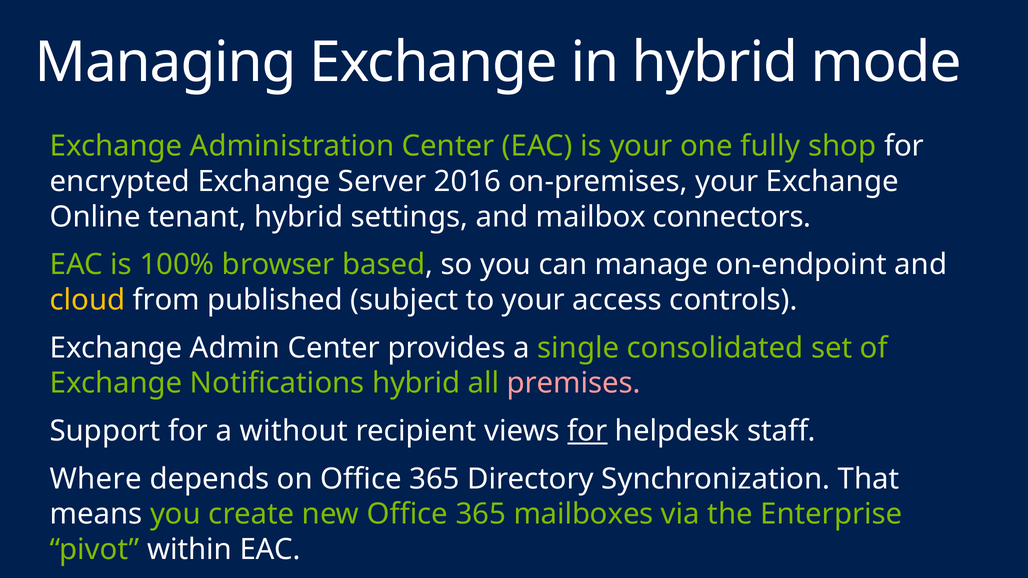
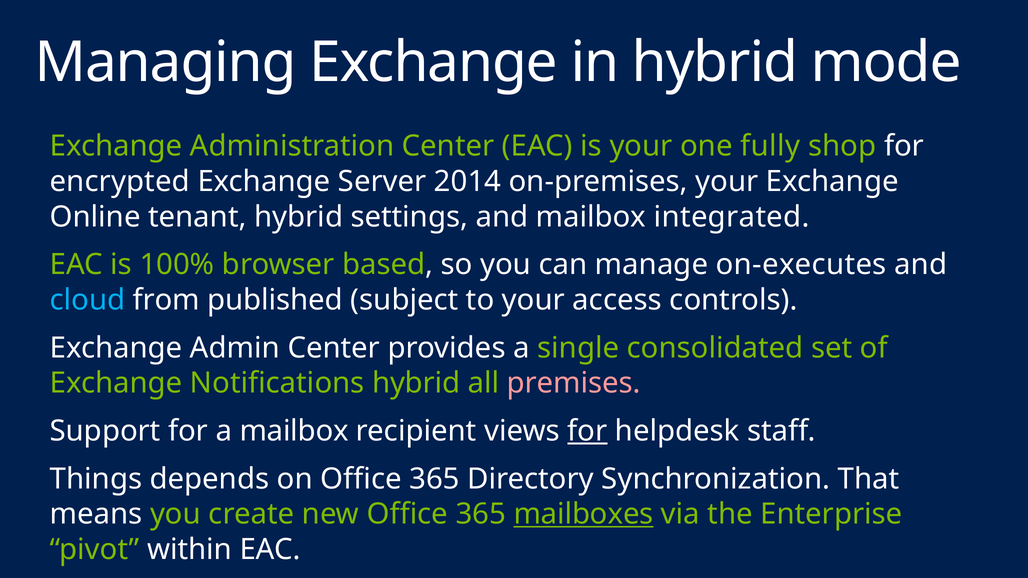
2016: 2016 -> 2014
connectors: connectors -> integrated
on-endpoint: on-endpoint -> on-executes
cloud colour: yellow -> light blue
a without: without -> mailbox
Where: Where -> Things
mailboxes underline: none -> present
